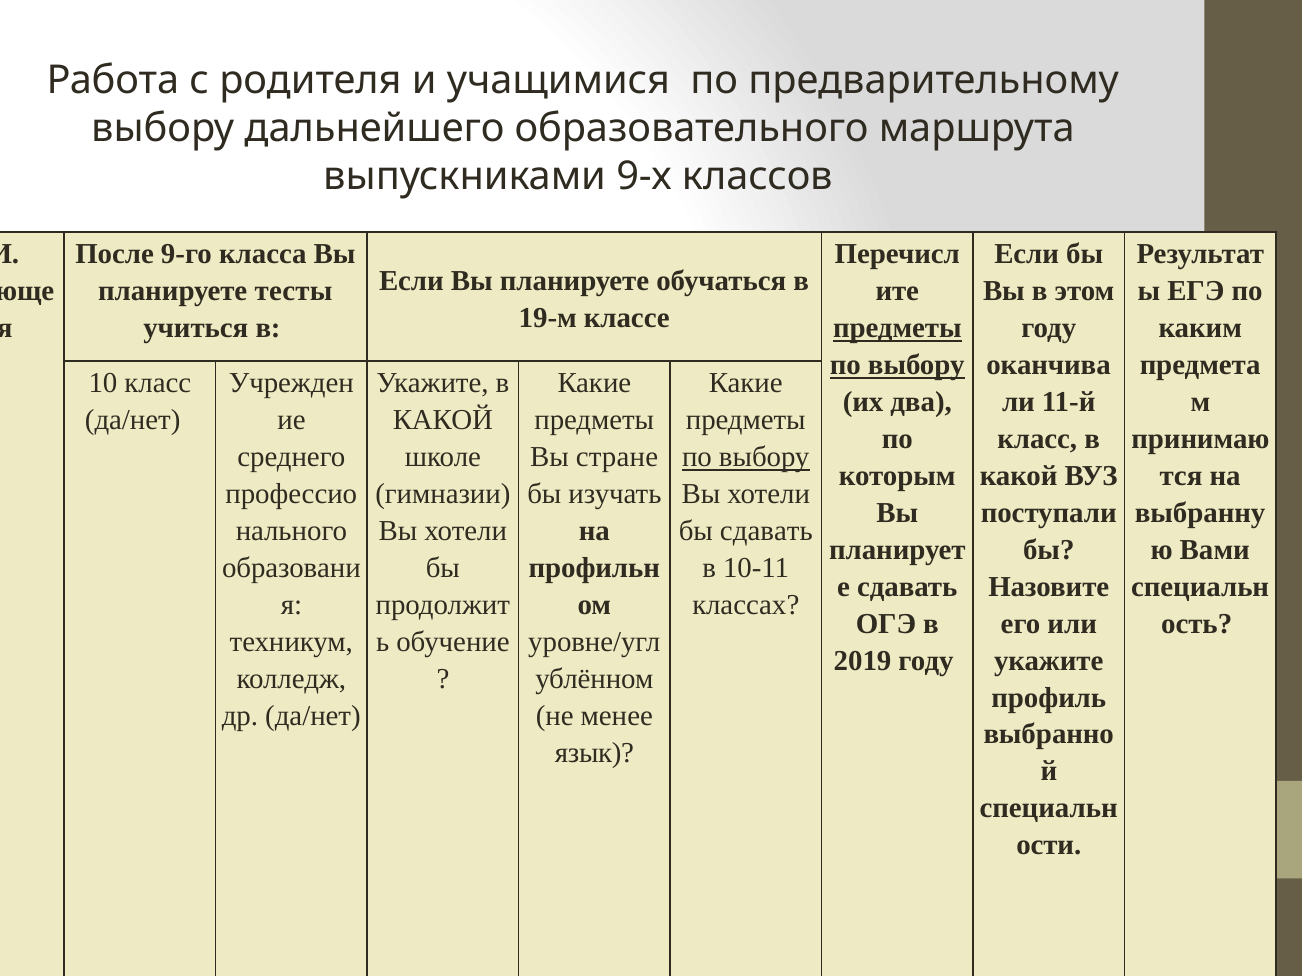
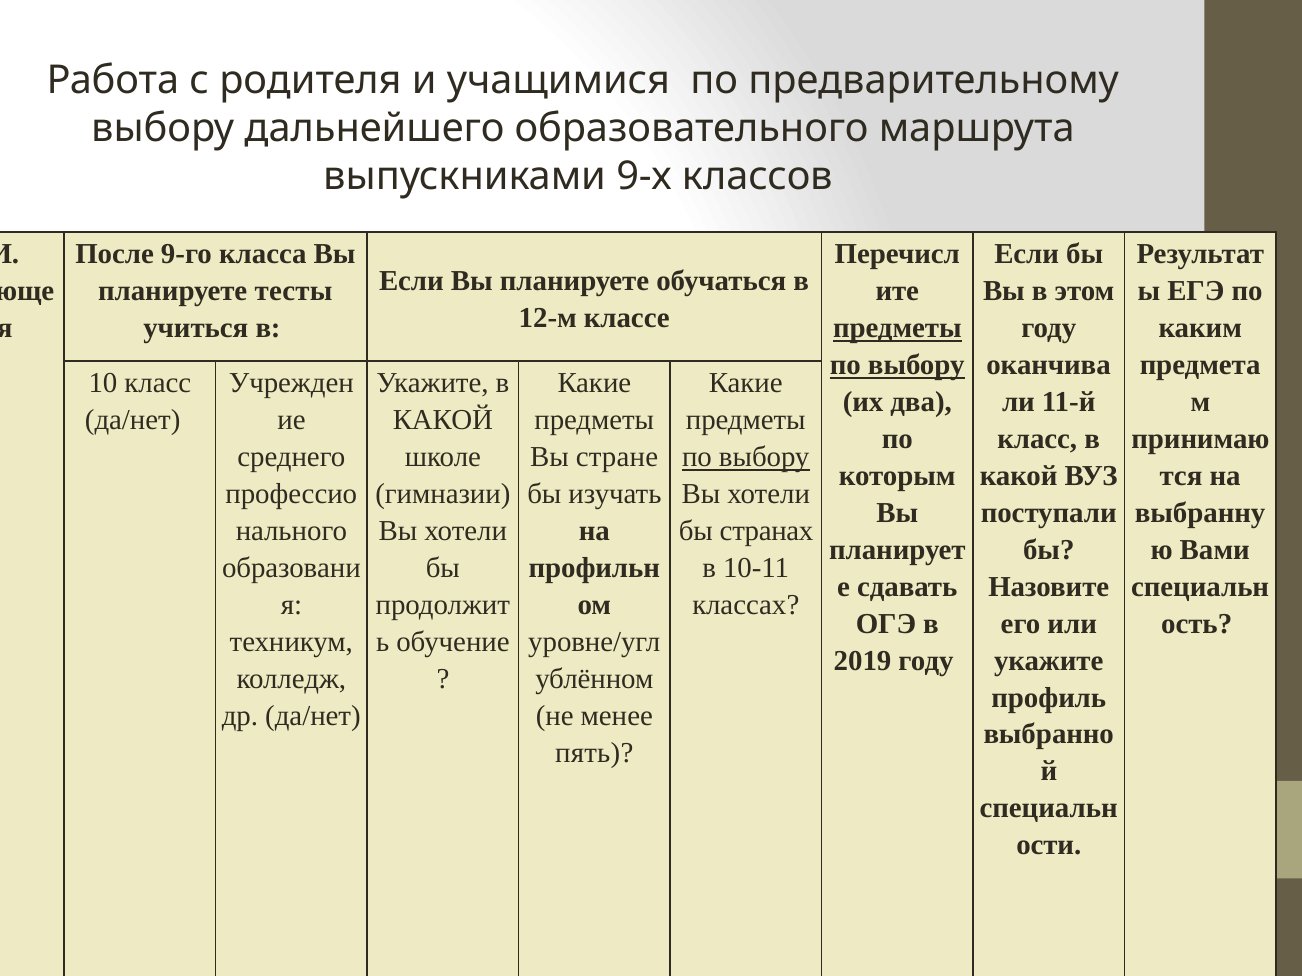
19-м: 19-м -> 12-м
бы сдавать: сдавать -> странах
язык: язык -> пять
